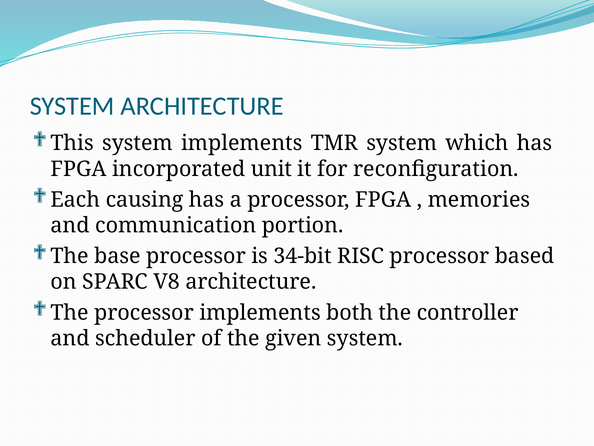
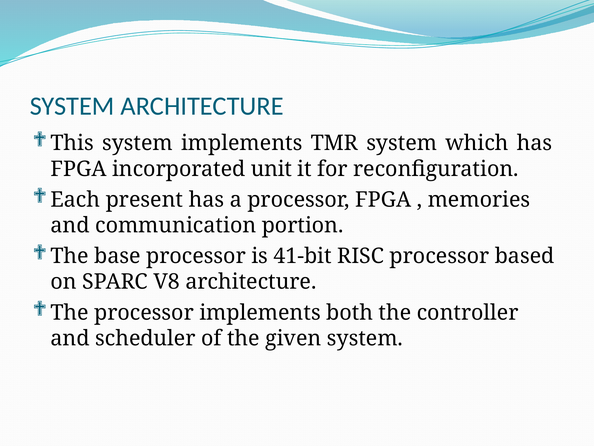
causing: causing -> present
34-bit: 34-bit -> 41-bit
